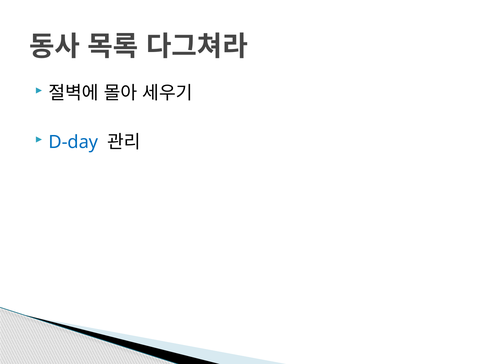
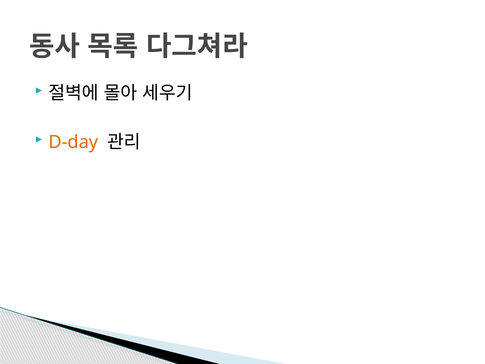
D-day colour: blue -> orange
